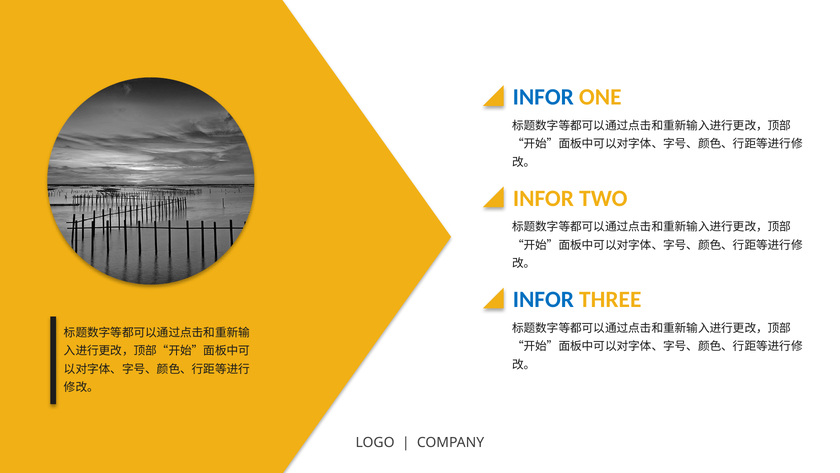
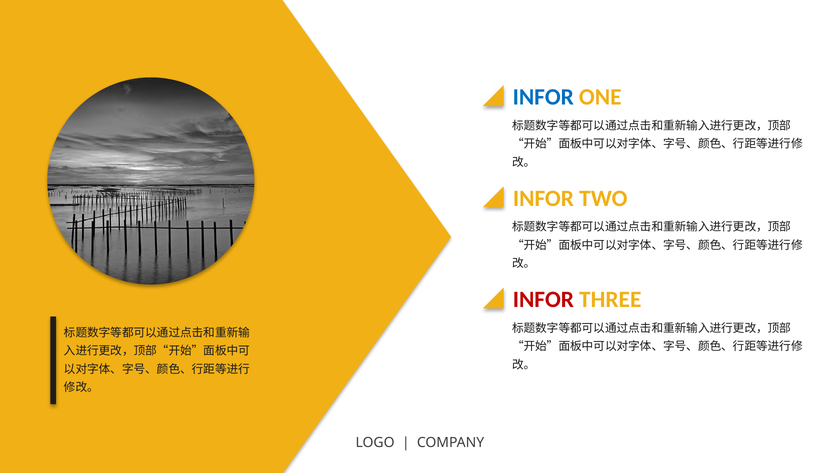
INFOR at (543, 299) colour: blue -> red
